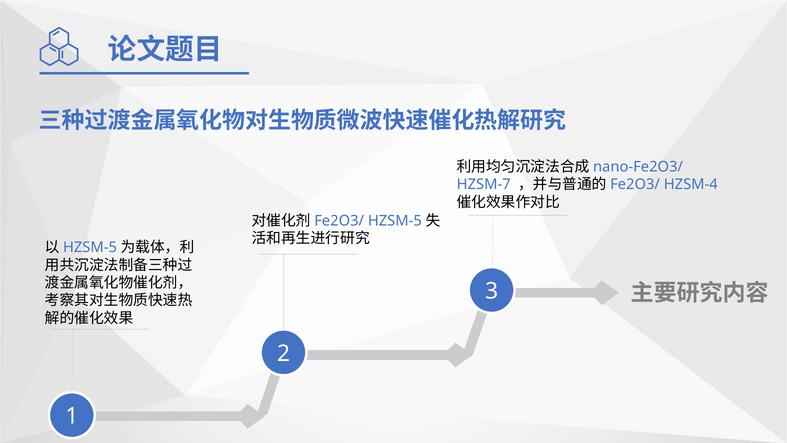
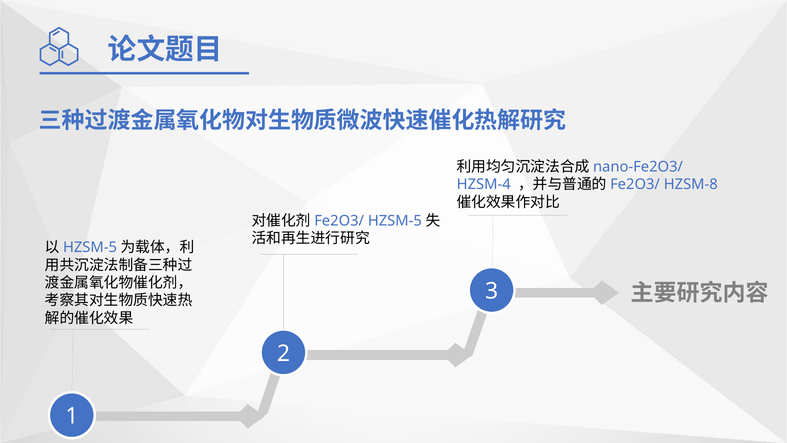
HZSM-7: HZSM-7 -> HZSM-4
HZSM-4: HZSM-4 -> HZSM-8
